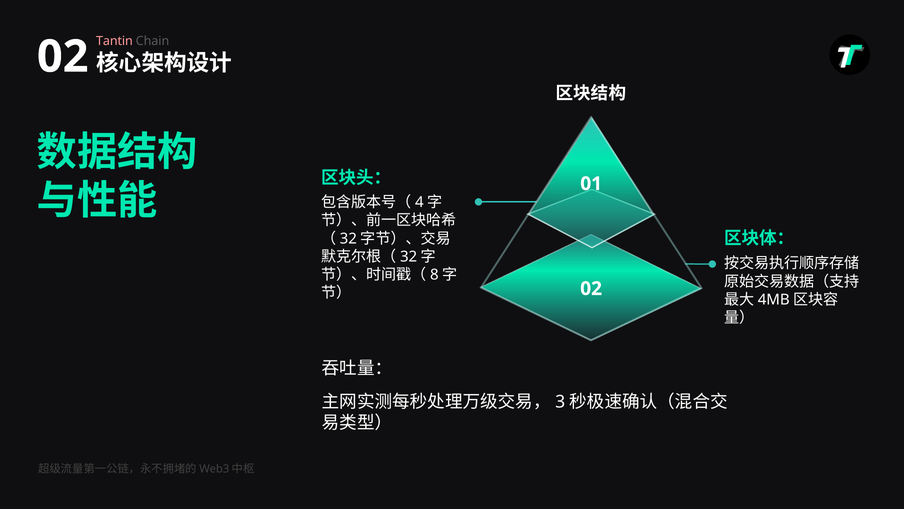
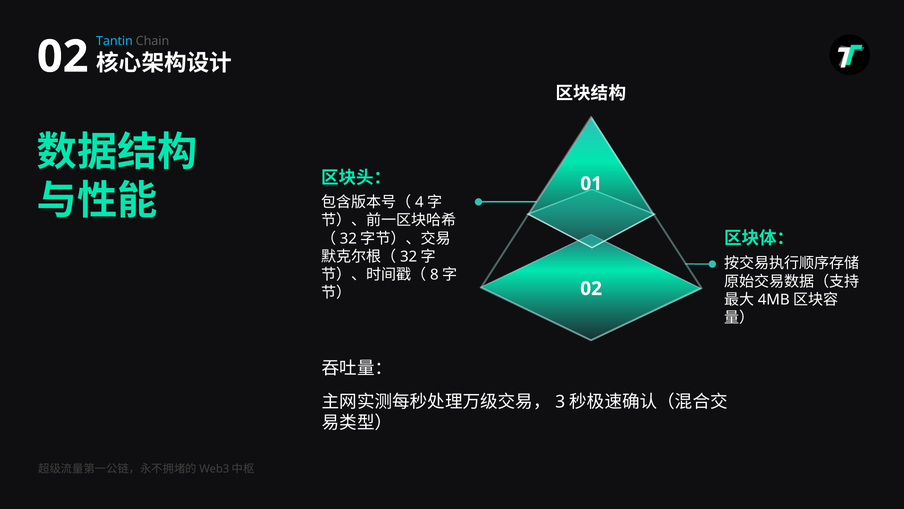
Tantin colour: pink -> light blue
